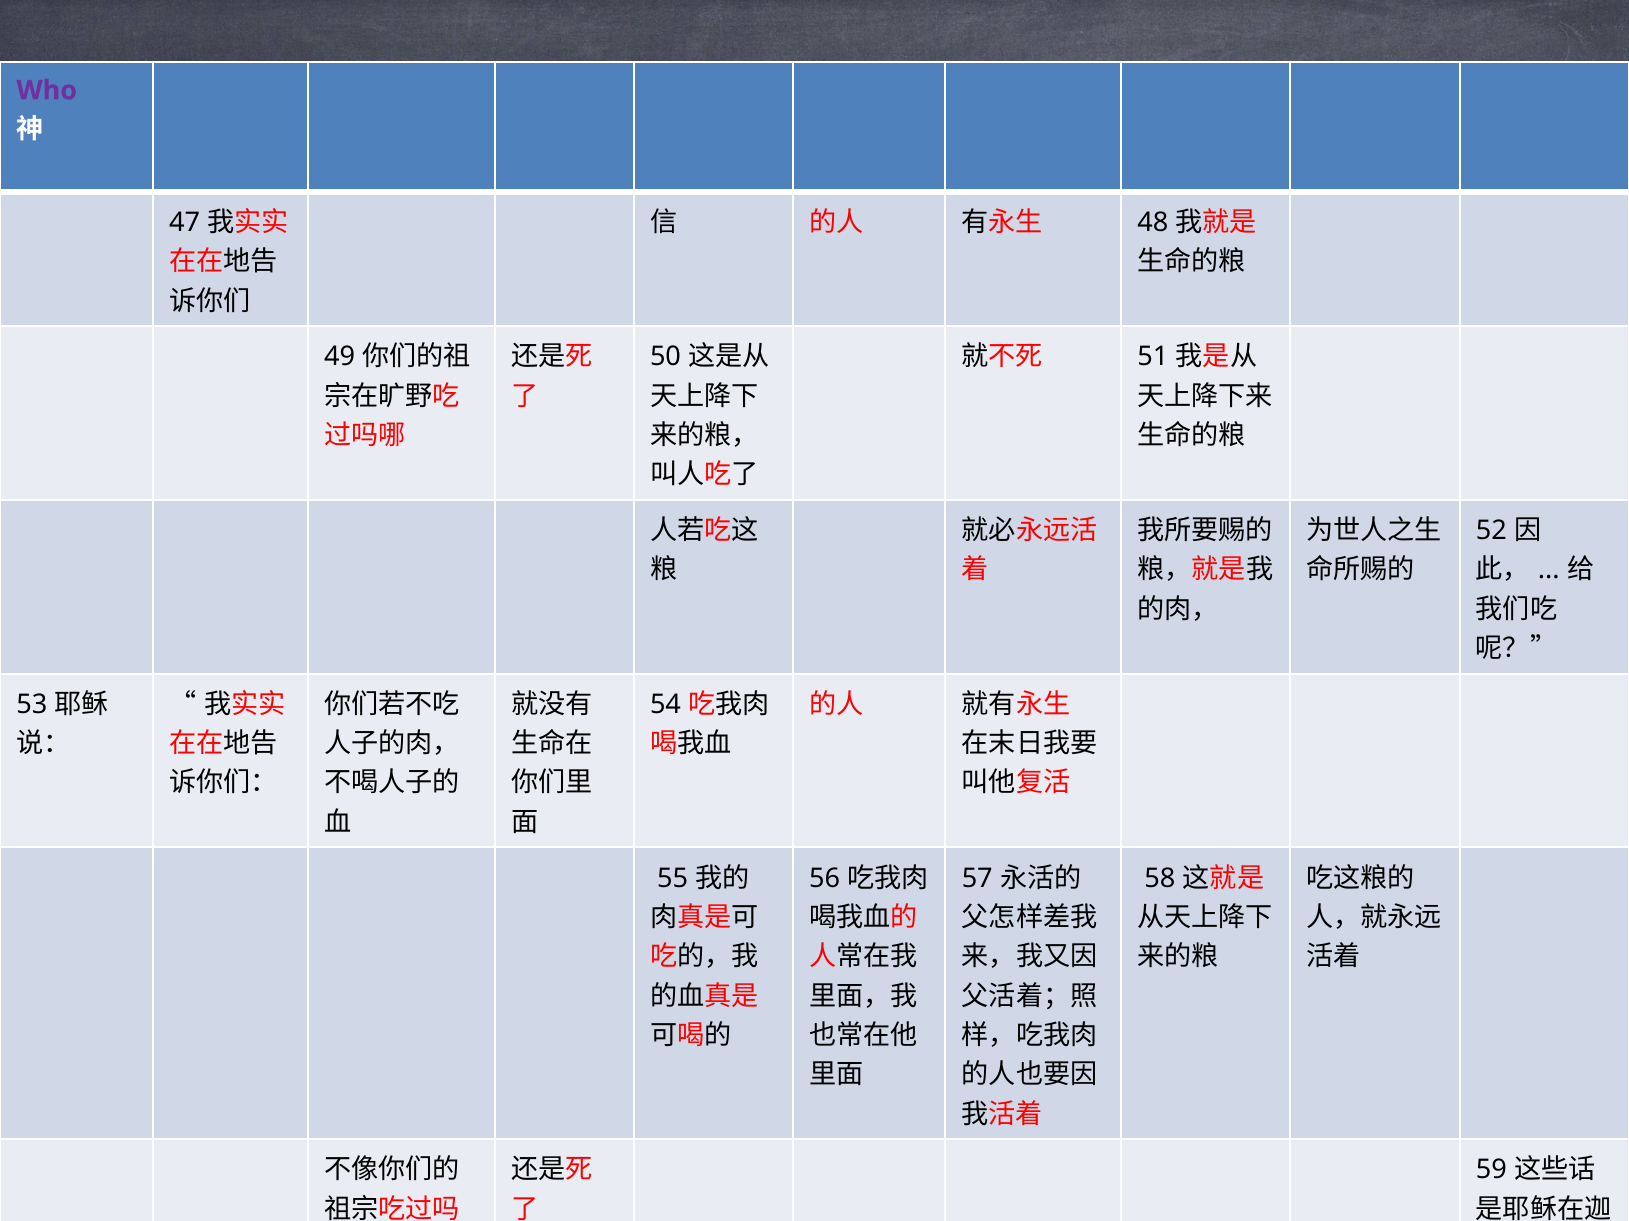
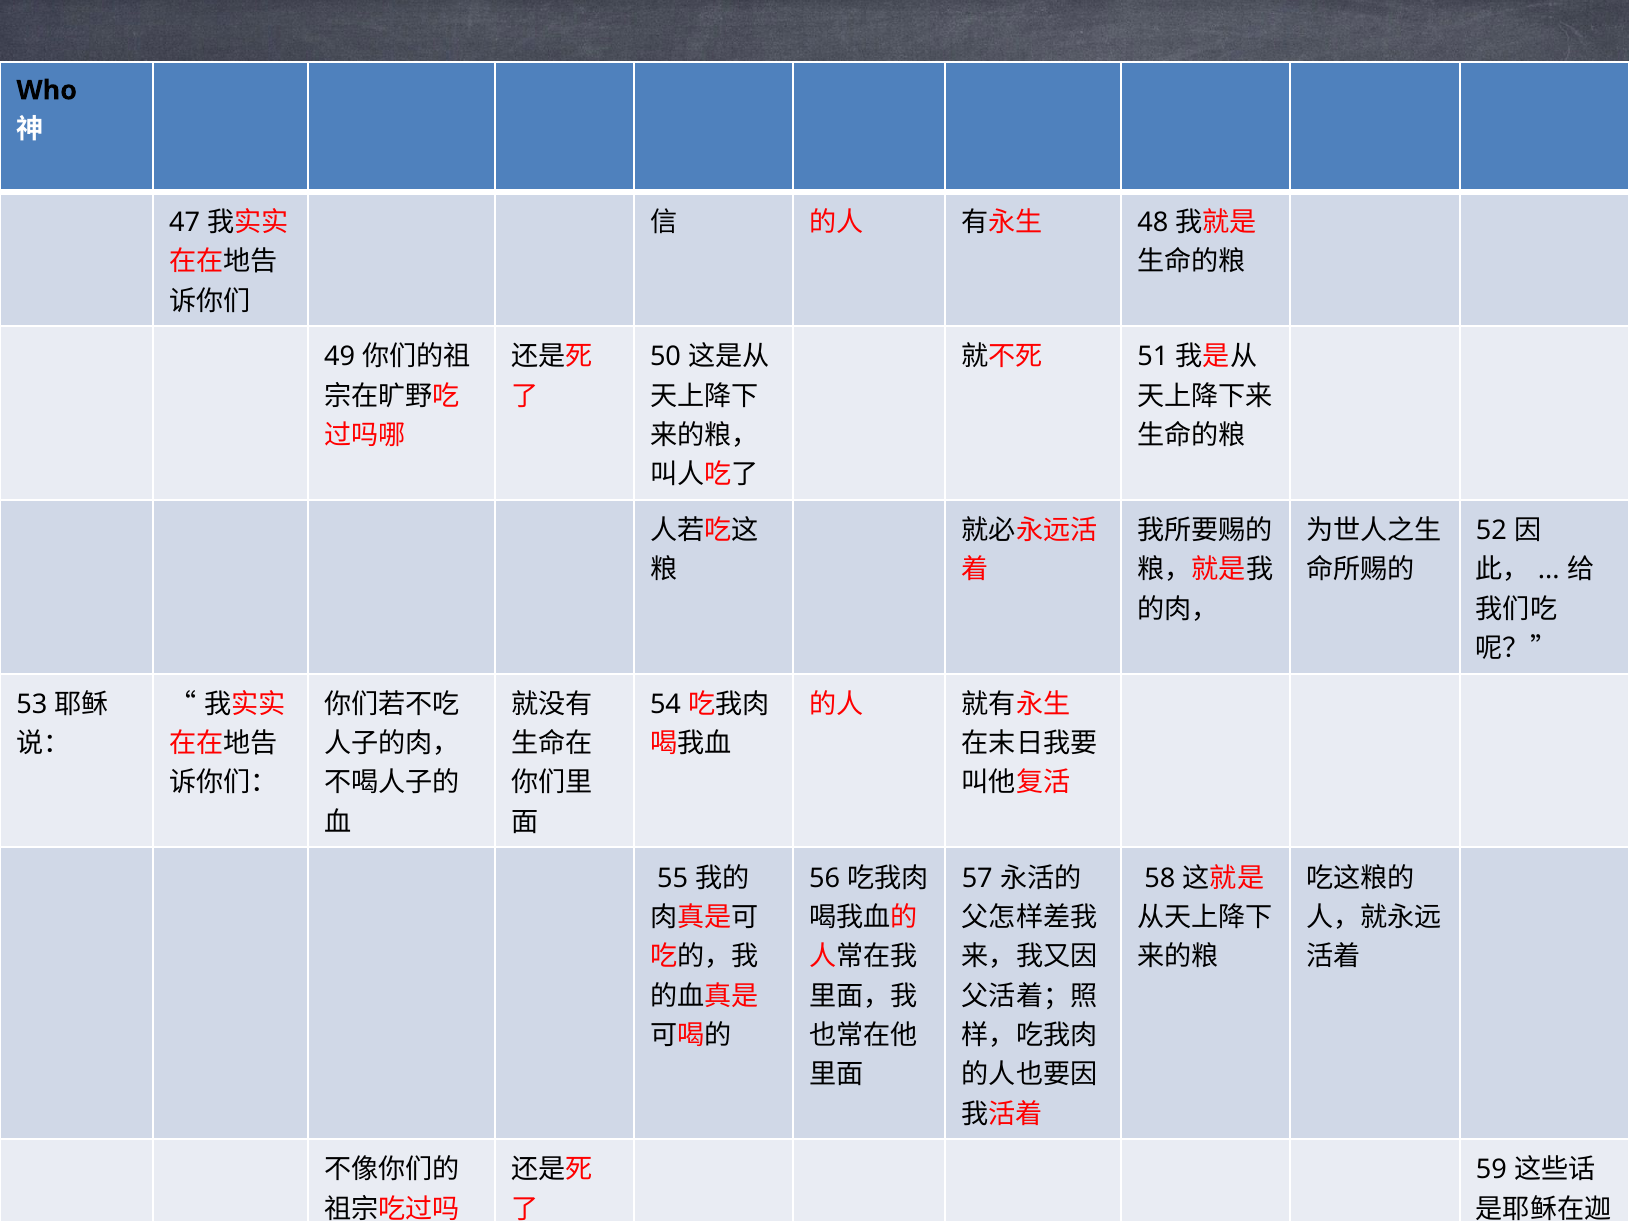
Who colour: purple -> black
